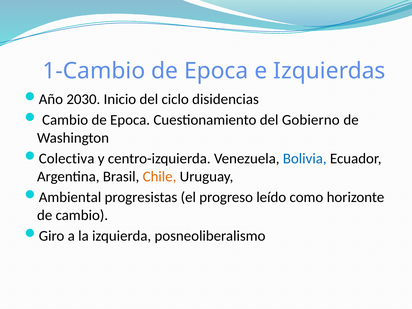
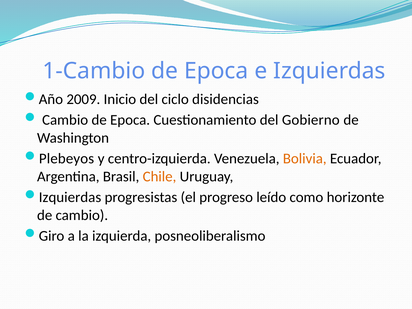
2030: 2030 -> 2009
Colectiva: Colectiva -> Plebeyos
Bolivia colour: blue -> orange
Ambiental at (70, 197): Ambiental -> Izquierdas
